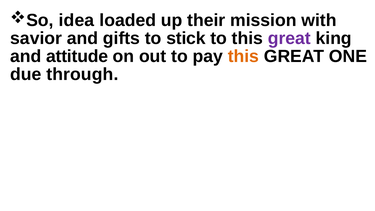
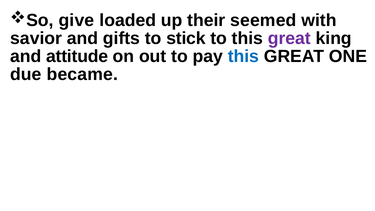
idea: idea -> give
mission: mission -> seemed
this at (243, 56) colour: orange -> blue
through: through -> became
